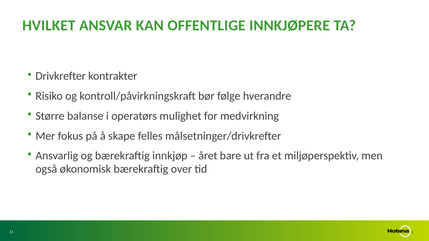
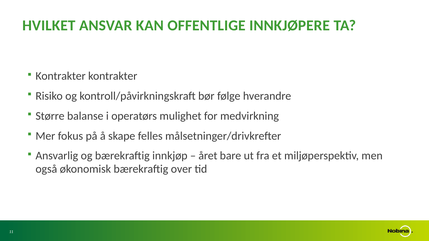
Drivkrefter at (61, 76): Drivkrefter -> Kontrakter
